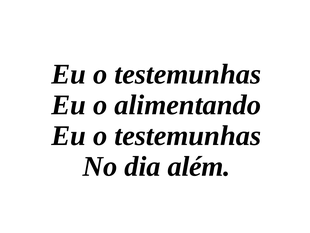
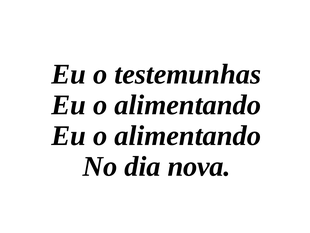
testemunhas at (188, 136): testemunhas -> alimentando
além: além -> nova
